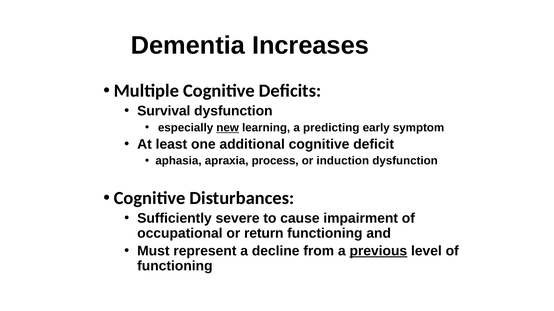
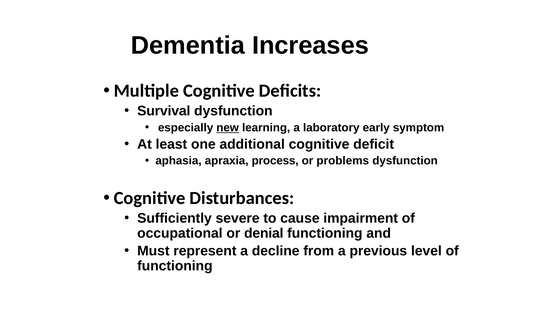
predicting: predicting -> laboratory
induction: induction -> problems
return: return -> denial
previous underline: present -> none
